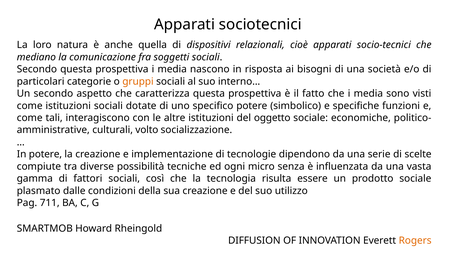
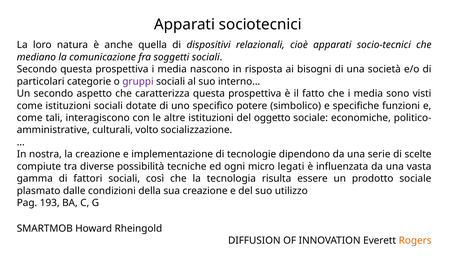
gruppi colour: orange -> purple
In potere: potere -> nostra
senza: senza -> legati
711: 711 -> 193
